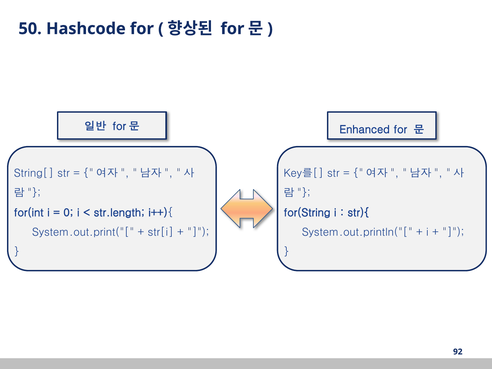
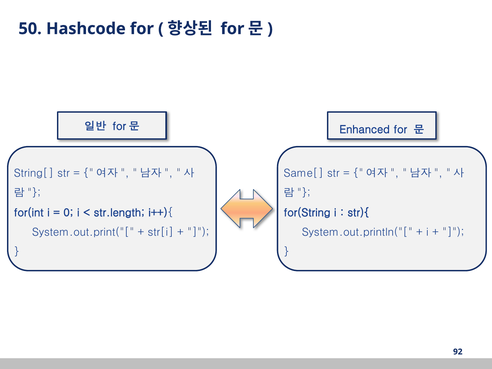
Key를[: Key를[ -> Same[
